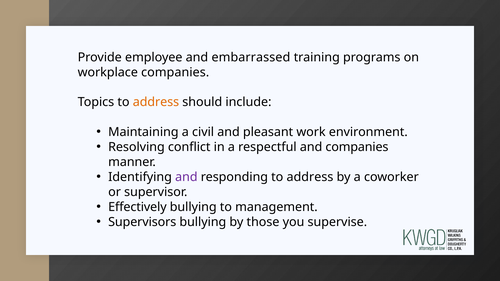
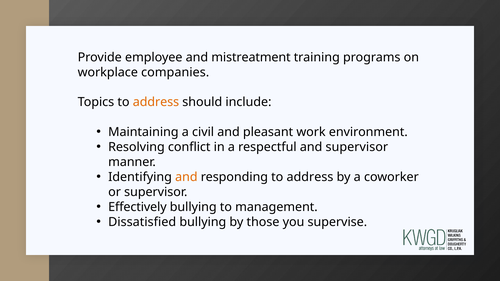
embarrassed: embarrassed -> mistreatment
and companies: companies -> supervisor
and at (186, 177) colour: purple -> orange
Supervisors: Supervisors -> Dissatisfied
